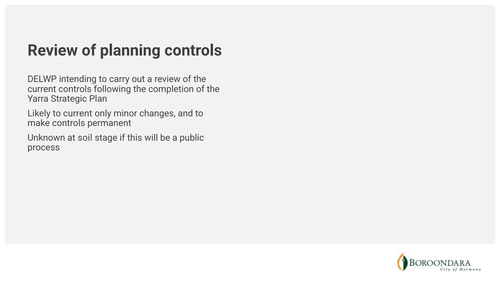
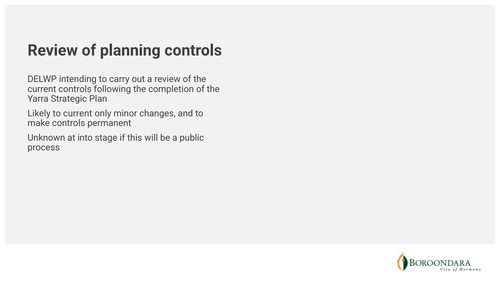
soil: soil -> into
